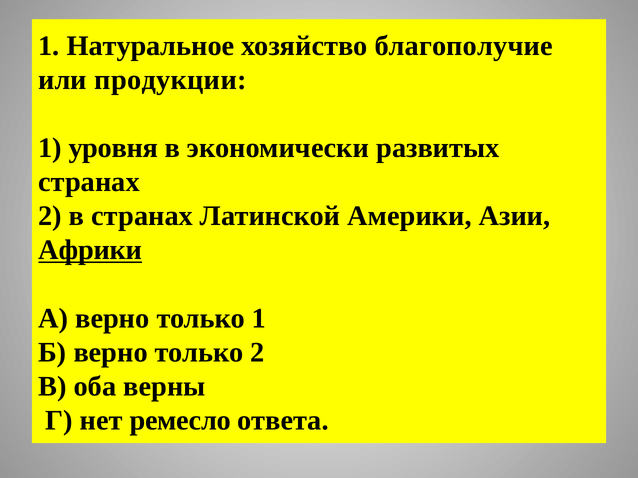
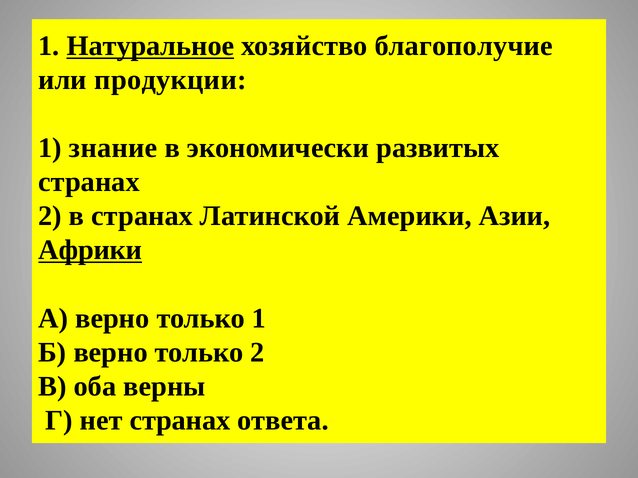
Натуральное underline: none -> present
уровня: уровня -> знание
нет ремесло: ремесло -> странах
